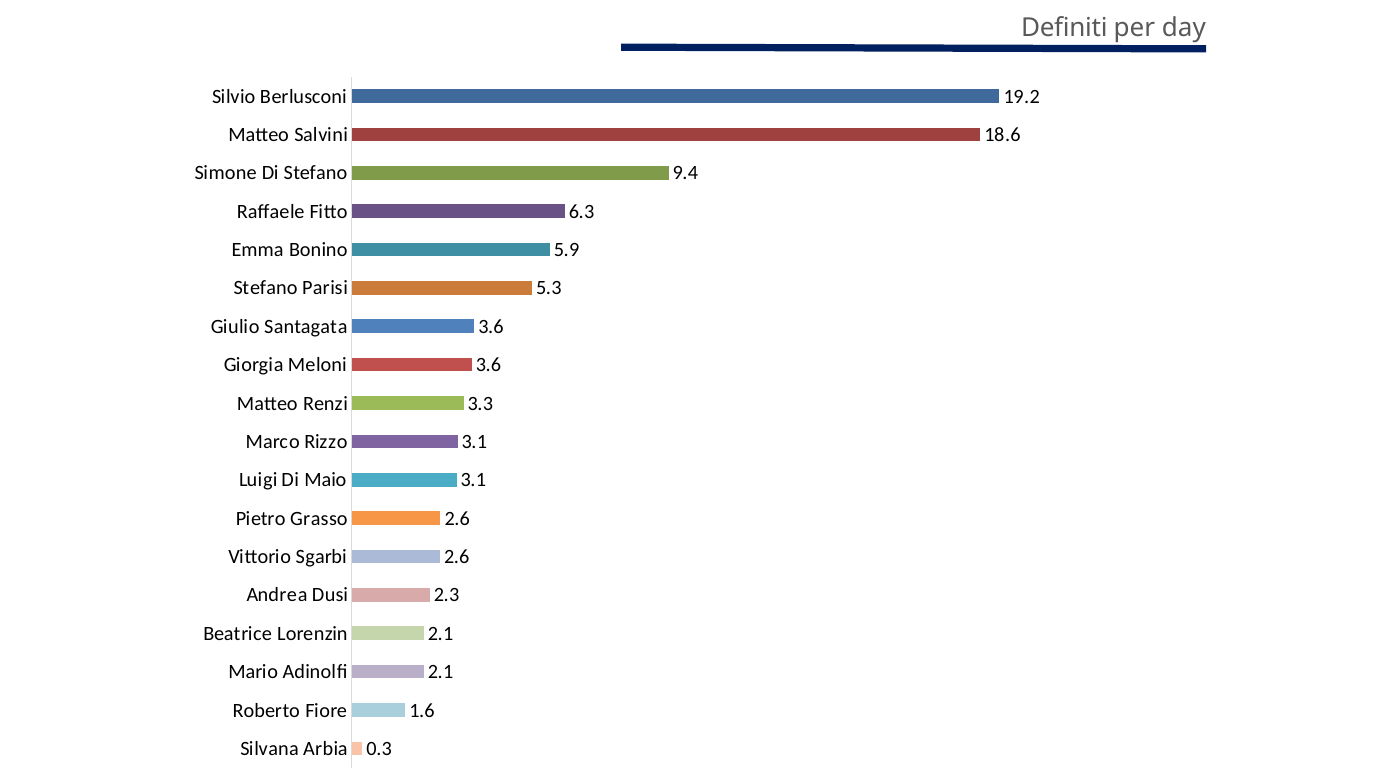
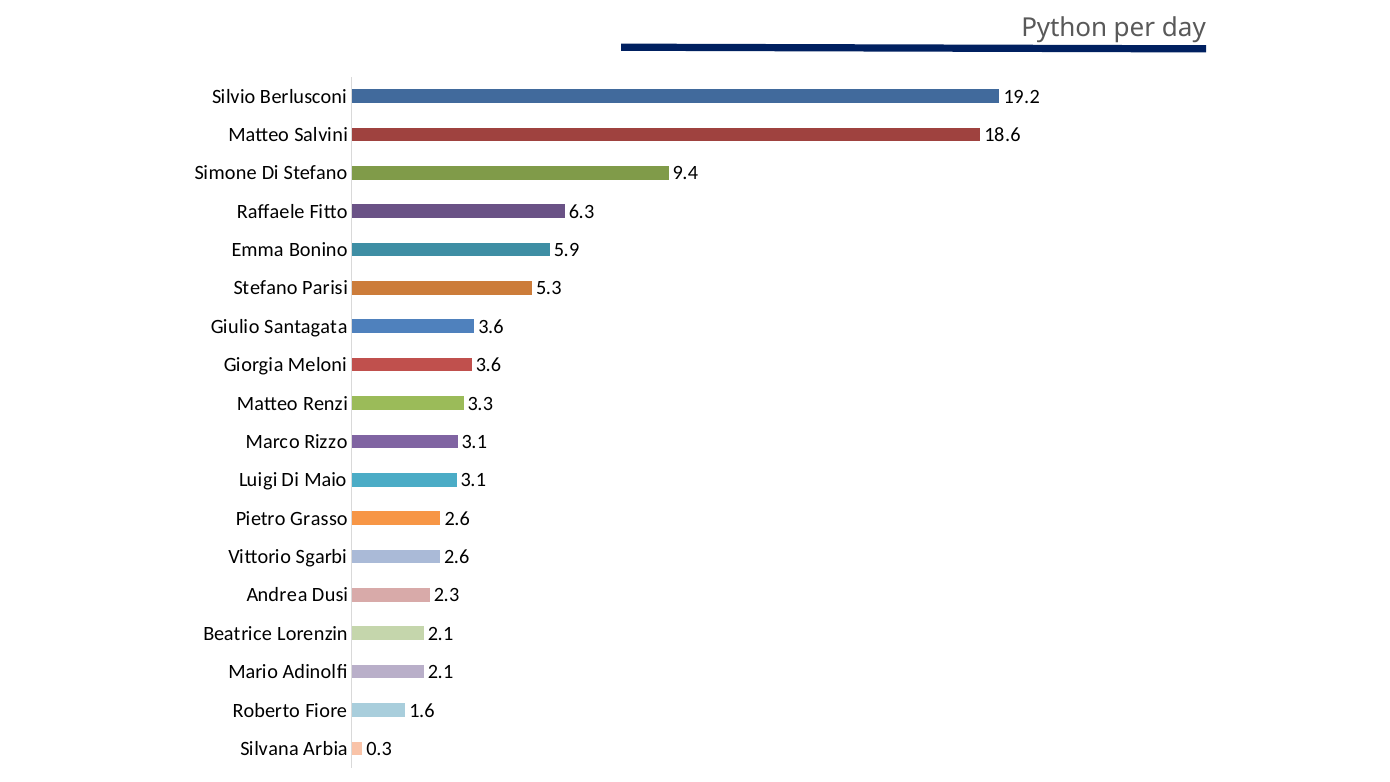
Definiti: Definiti -> Python
